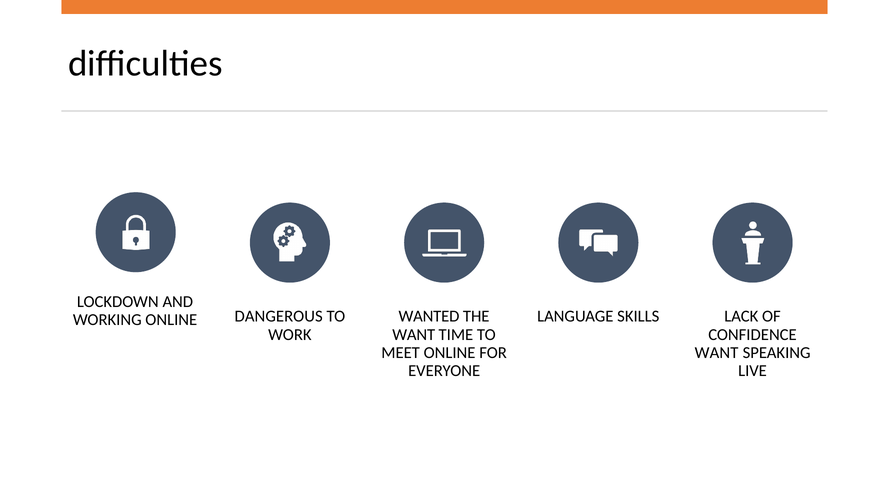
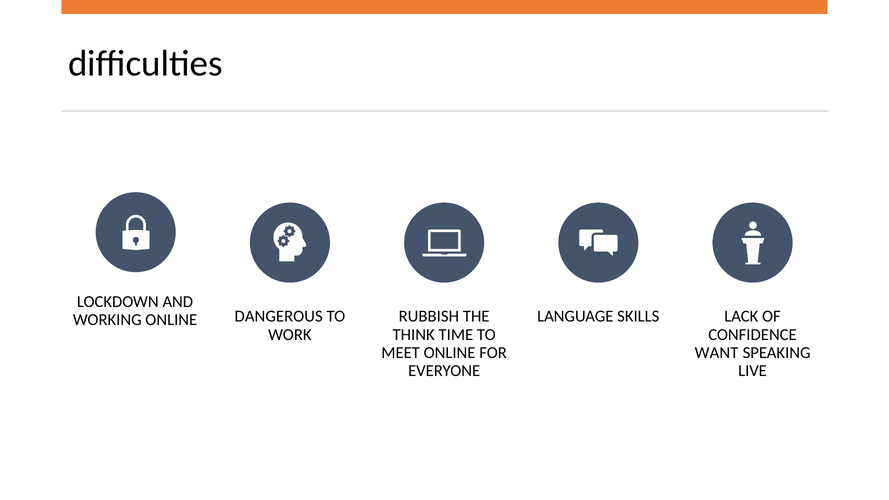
WANTED: WANTED -> RUBBISH
WANT at (414, 335): WANT -> THINK
